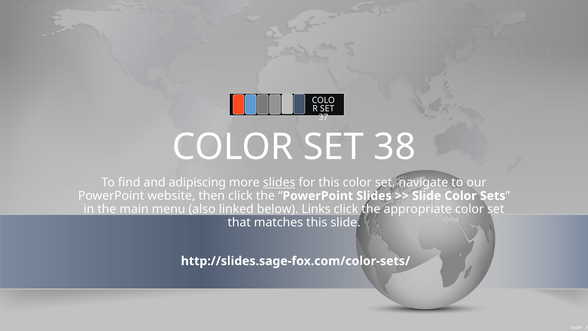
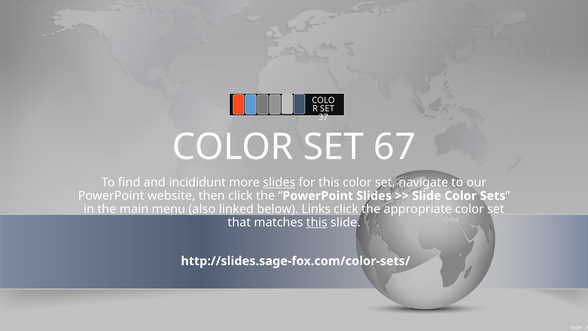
38: 38 -> 67
adipiscing: adipiscing -> incididunt
this at (317, 222) underline: none -> present
